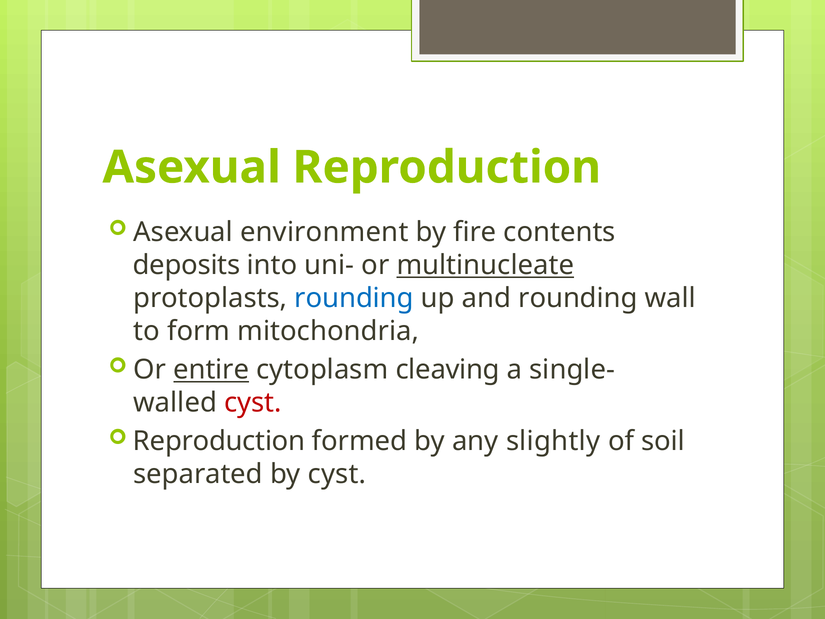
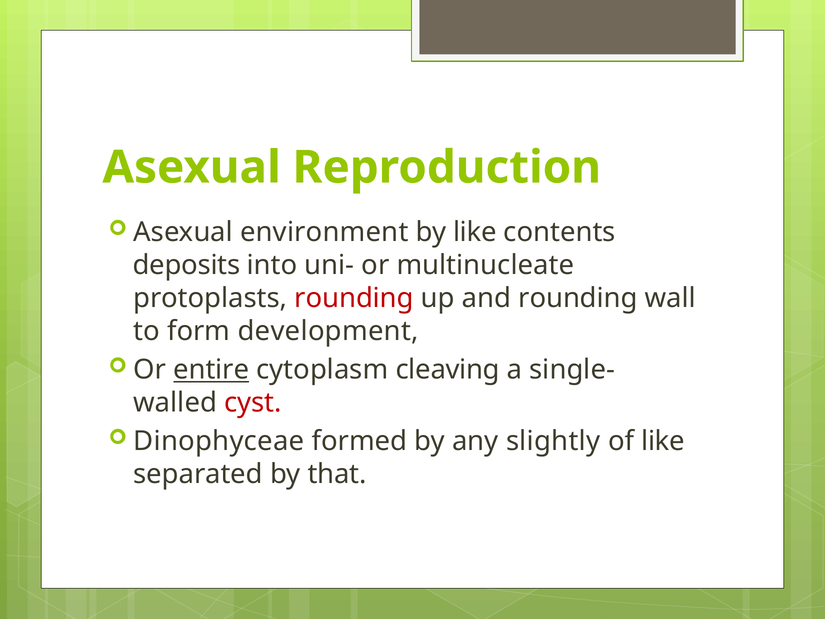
by fire: fire -> like
multinucleate underline: present -> none
rounding at (354, 298) colour: blue -> red
mitochondria: mitochondria -> development
Reproduction at (219, 441): Reproduction -> Dinophyceae
of soil: soil -> like
by cyst: cyst -> that
